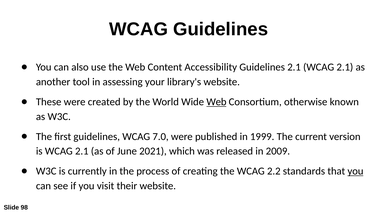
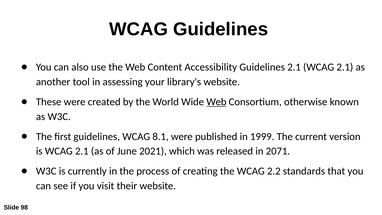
7.0: 7.0 -> 8.1
2009: 2009 -> 2071
you at (355, 171) underline: present -> none
